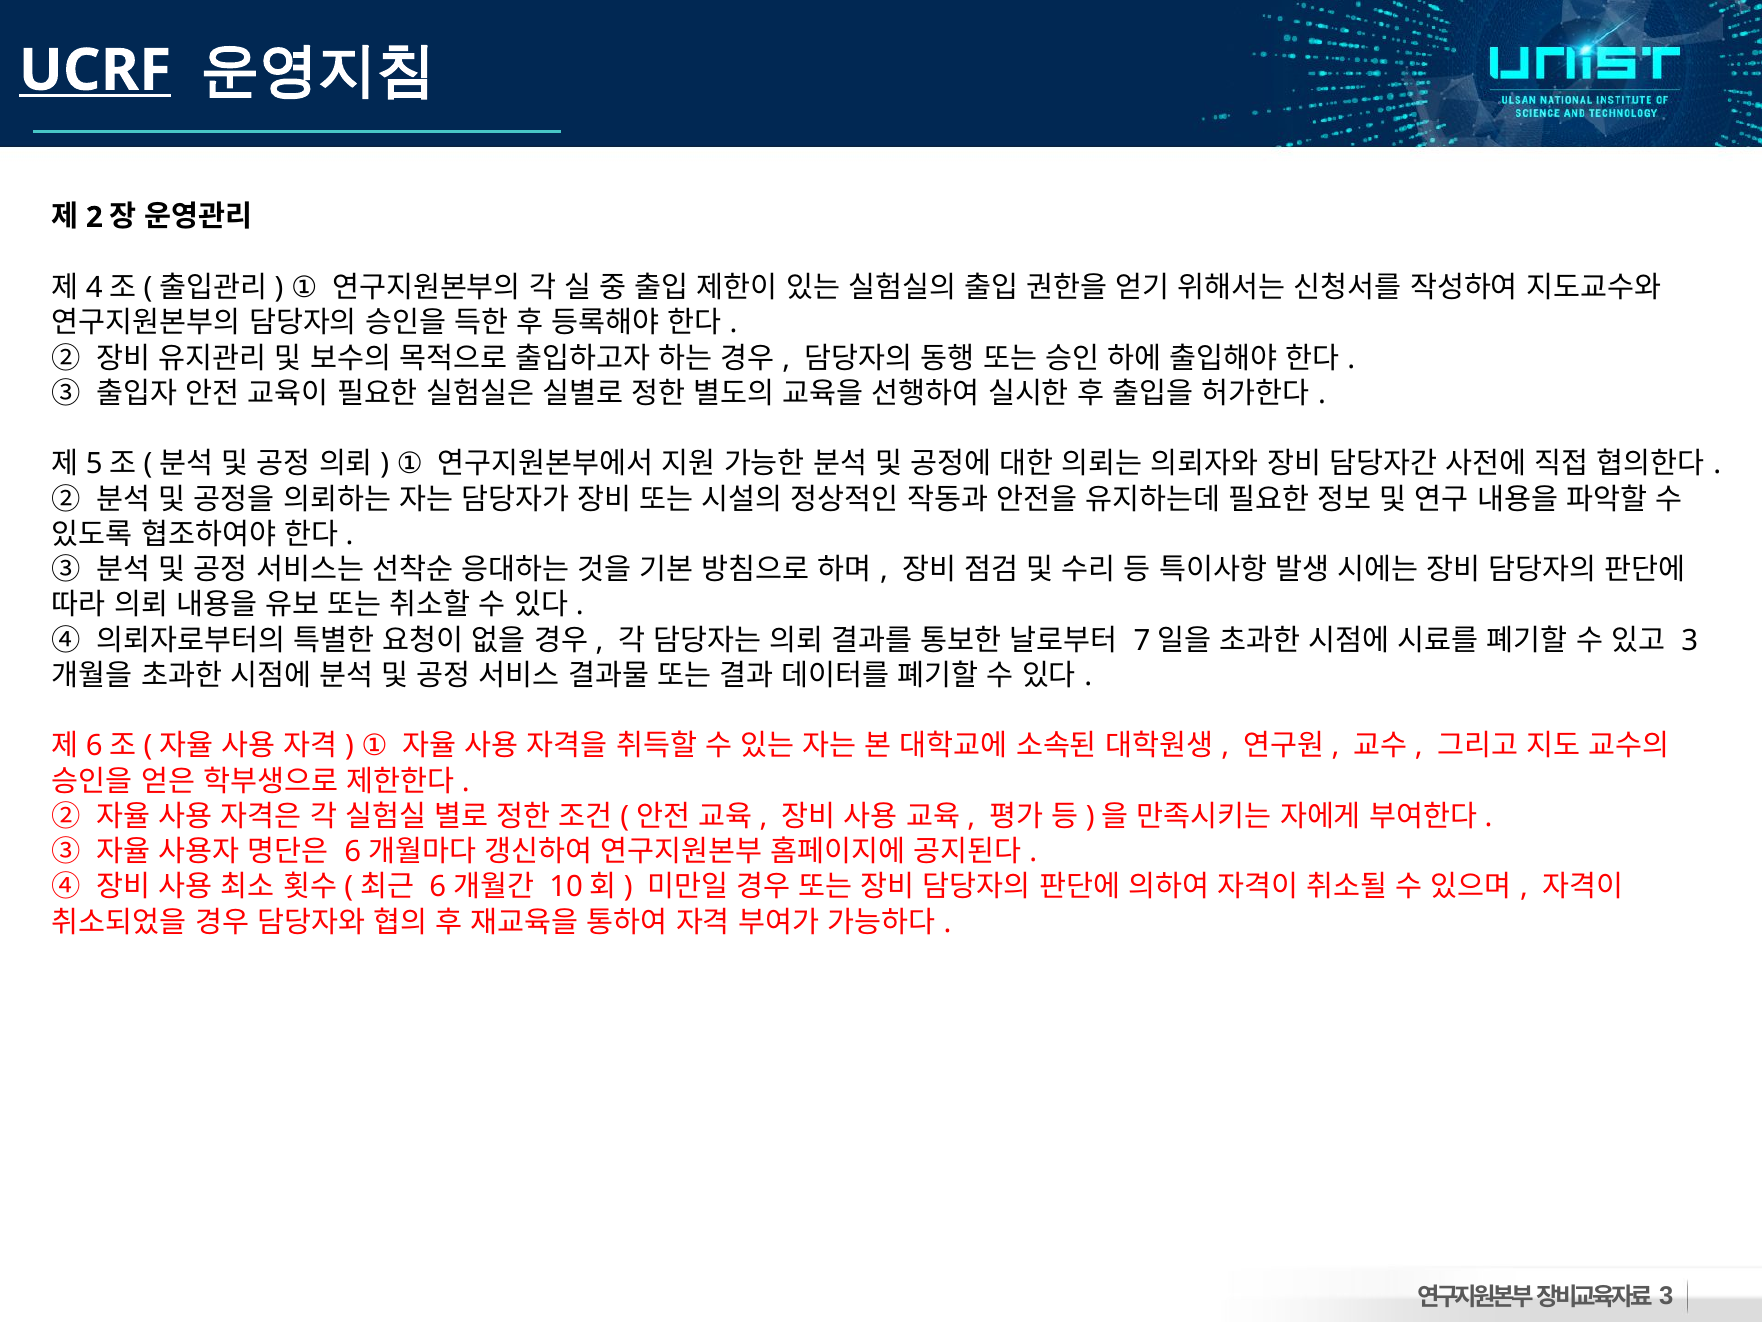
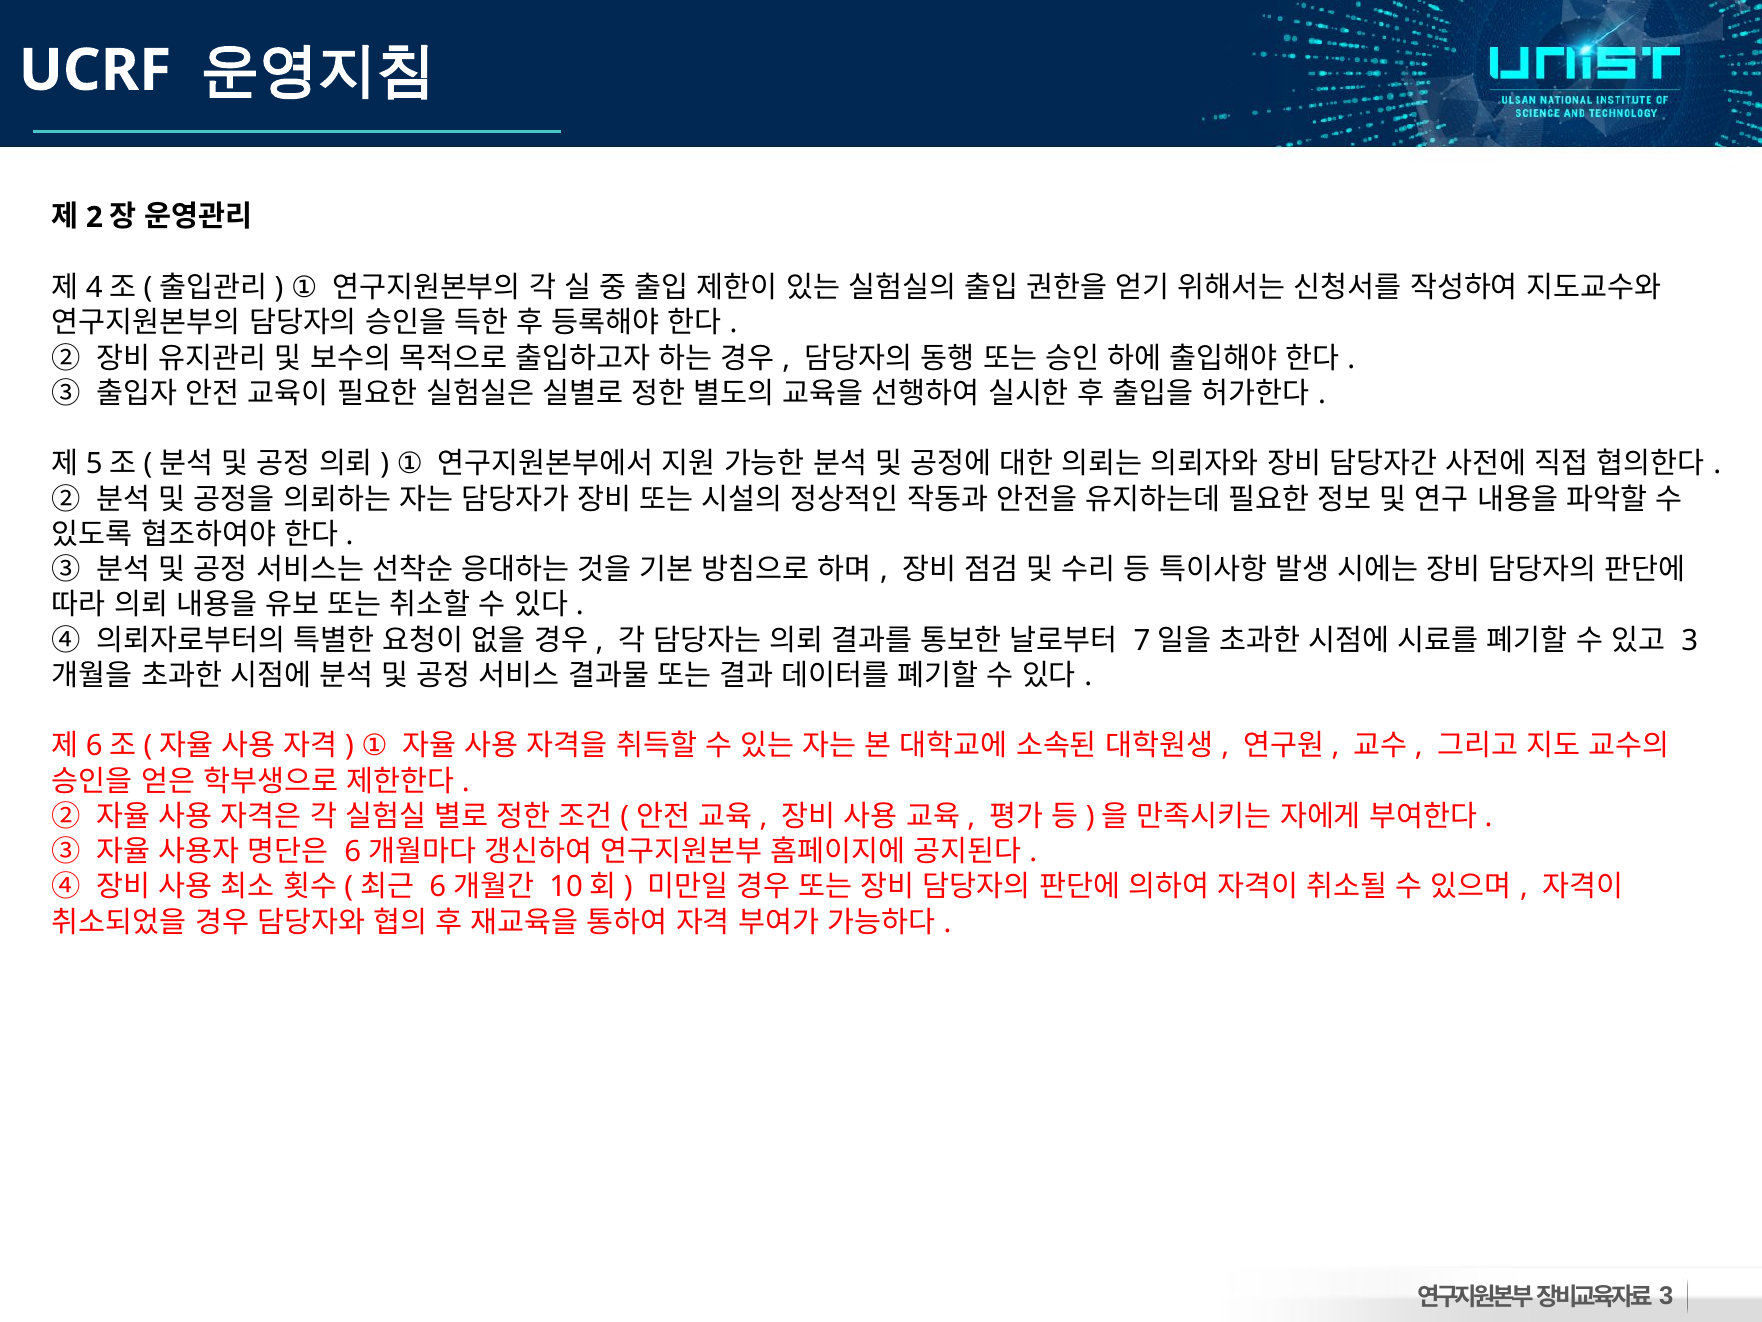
UCRF underline: present -> none
